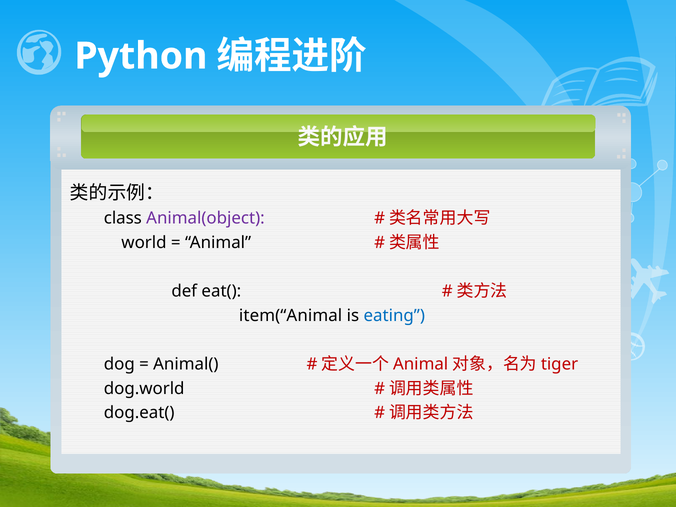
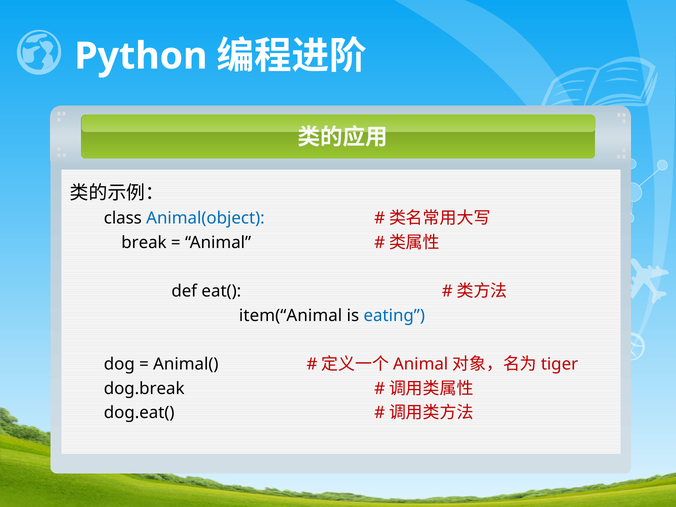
Animal(object colour: purple -> blue
world: world -> break
dog.world: dog.world -> dog.break
